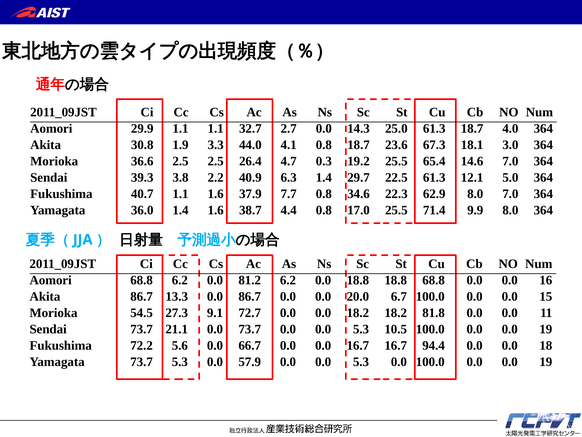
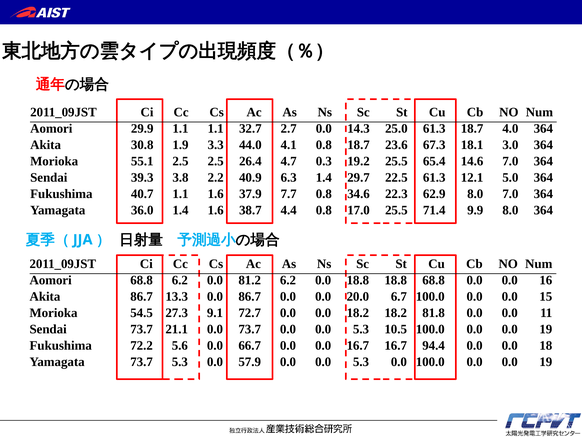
36.6: 36.6 -> 55.1
